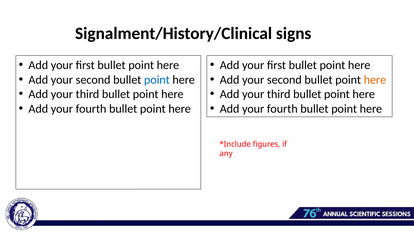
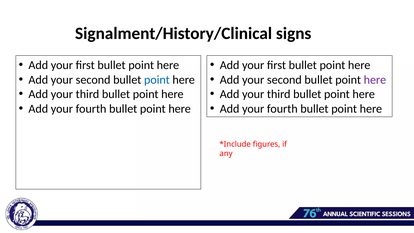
here at (375, 80) colour: orange -> purple
